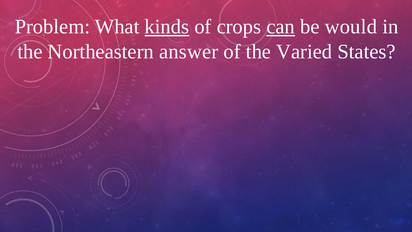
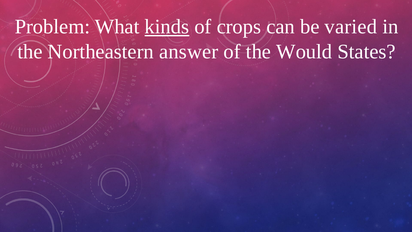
can underline: present -> none
would: would -> varied
Varied: Varied -> Would
